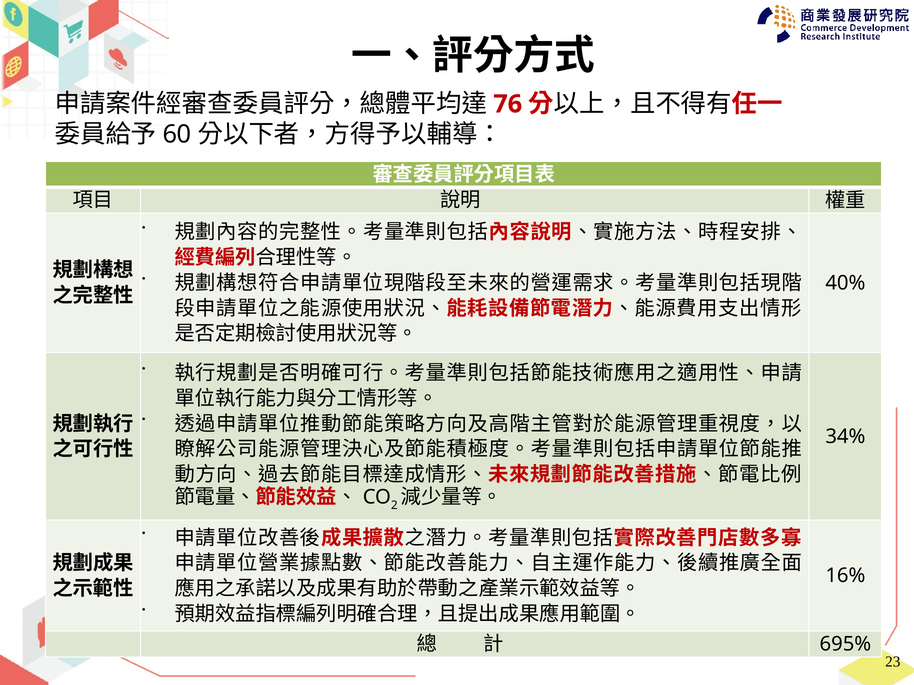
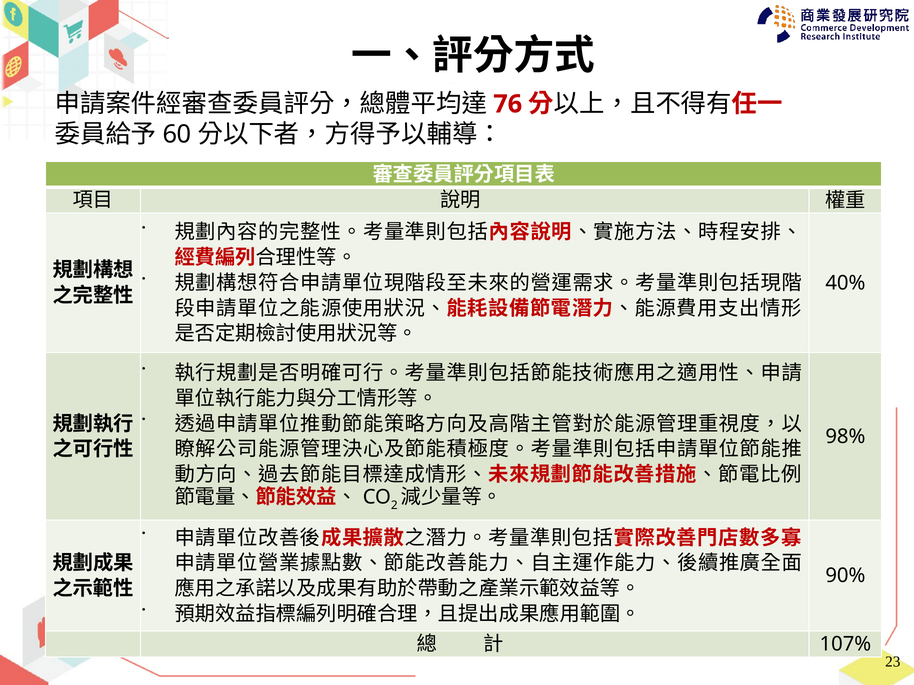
34%: 34% -> 98%
16%: 16% -> 90%
695%: 695% -> 107%
